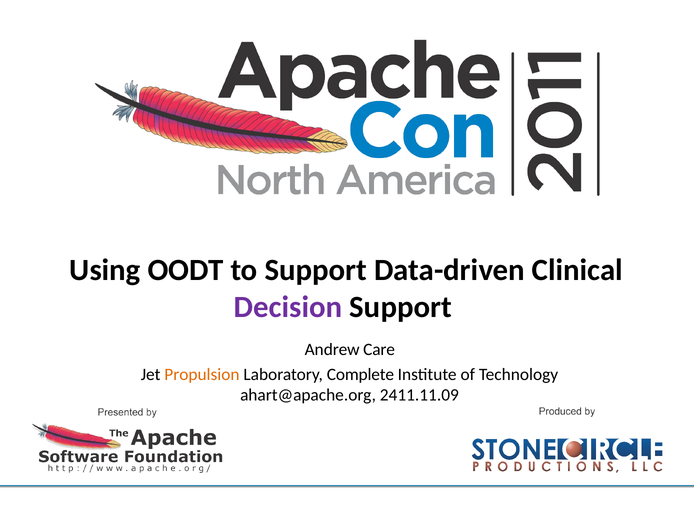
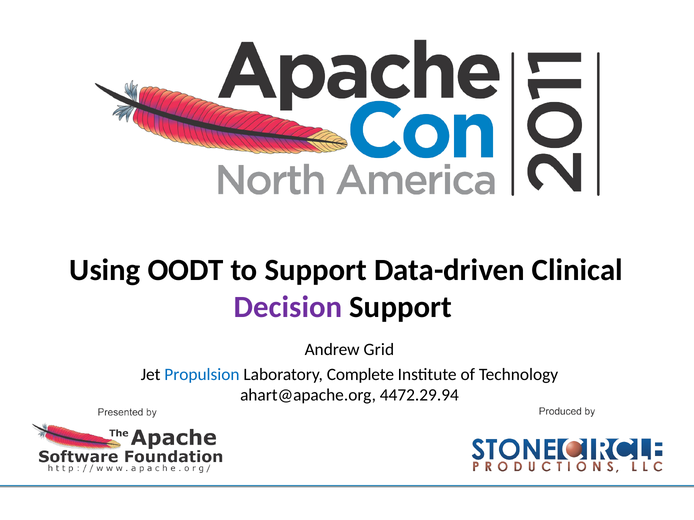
Care: Care -> Grid
Propulsion colour: orange -> blue
2411.11.09: 2411.11.09 -> 4472.29.94
